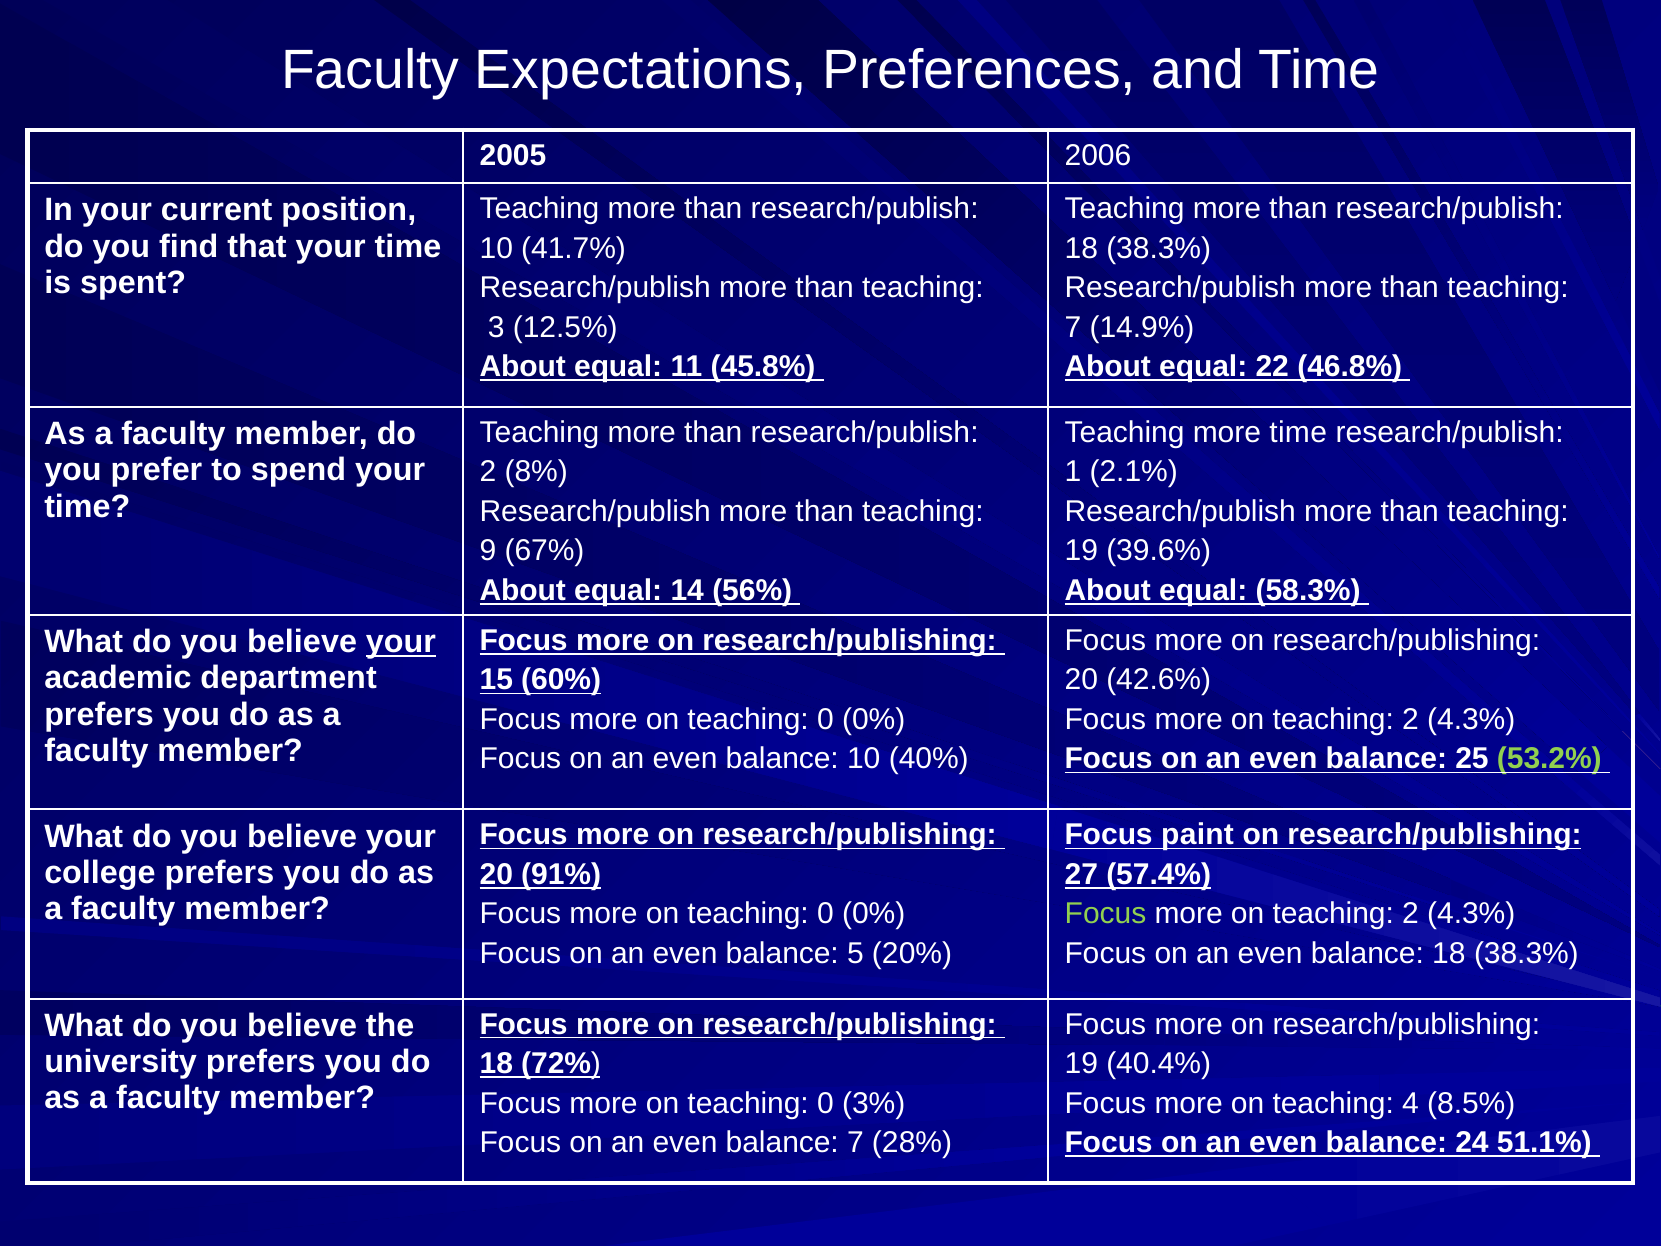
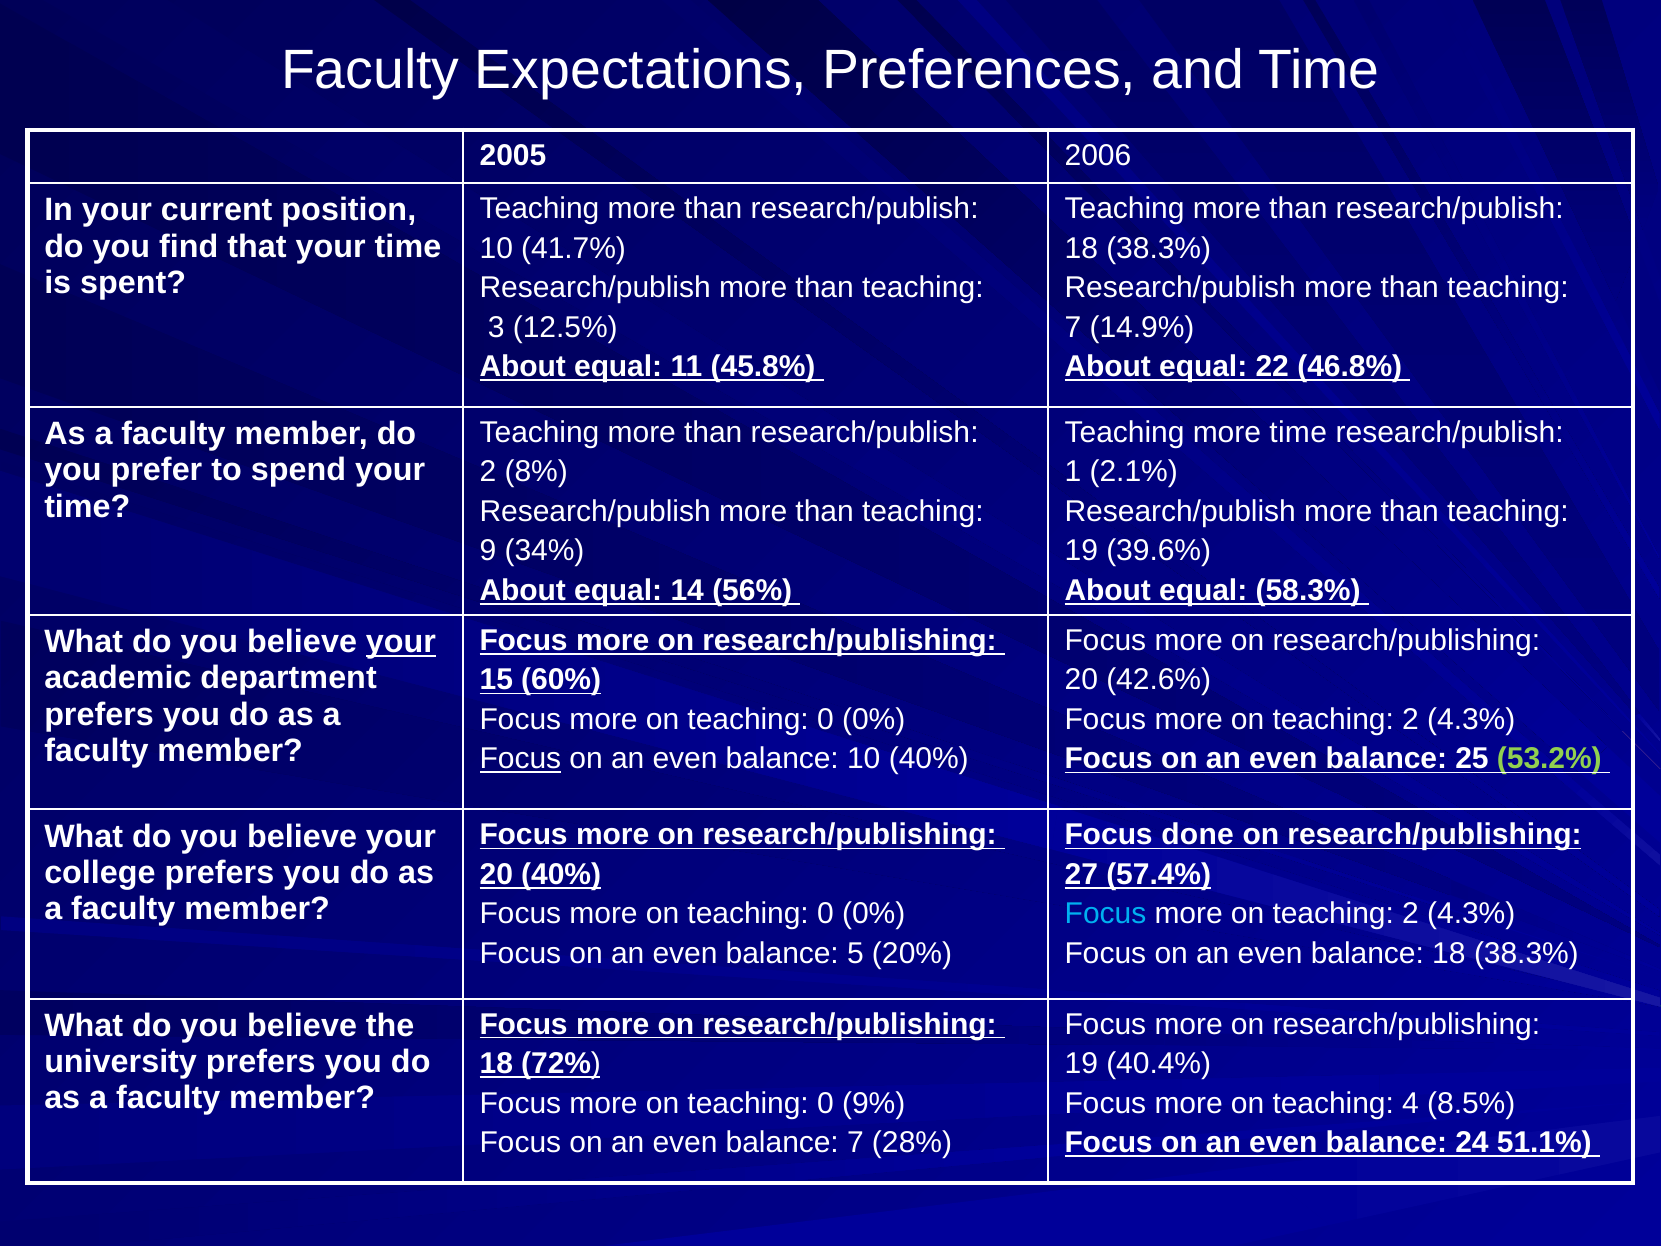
67%: 67% -> 34%
Focus at (520, 759) underline: none -> present
paint: paint -> done
20 91%: 91% -> 40%
Focus at (1106, 914) colour: light green -> light blue
3%: 3% -> 9%
